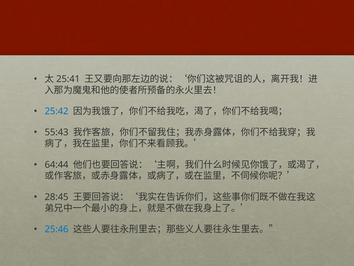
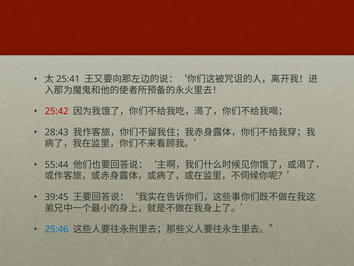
25:42 colour: blue -> red
55:43: 55:43 -> 28:43
64:44: 64:44 -> 55:44
28:45: 28:45 -> 39:45
